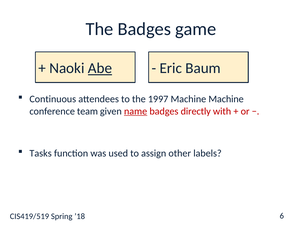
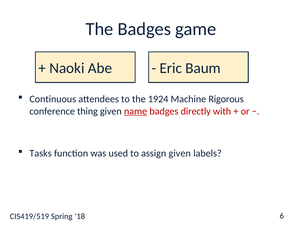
Abe underline: present -> none
1997: 1997 -> 1924
Machine Machine: Machine -> Rigorous
team: team -> thing
assign other: other -> given
